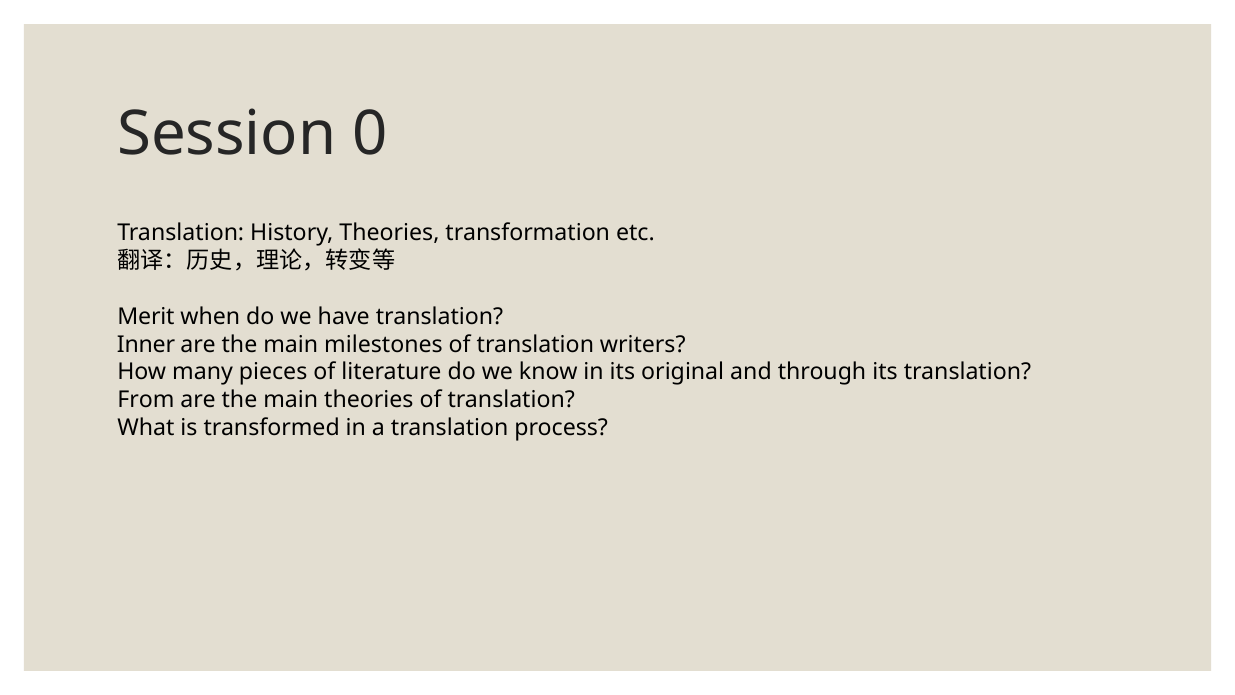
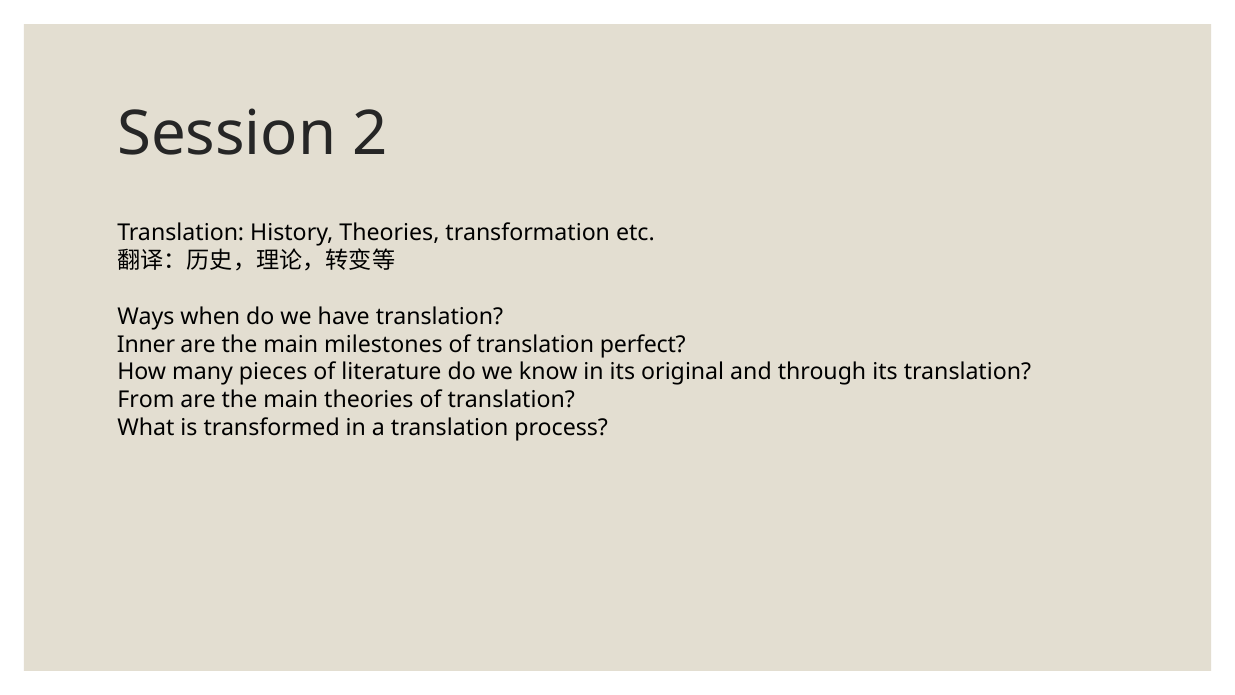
0: 0 -> 2
Merit: Merit -> Ways
writers: writers -> perfect
